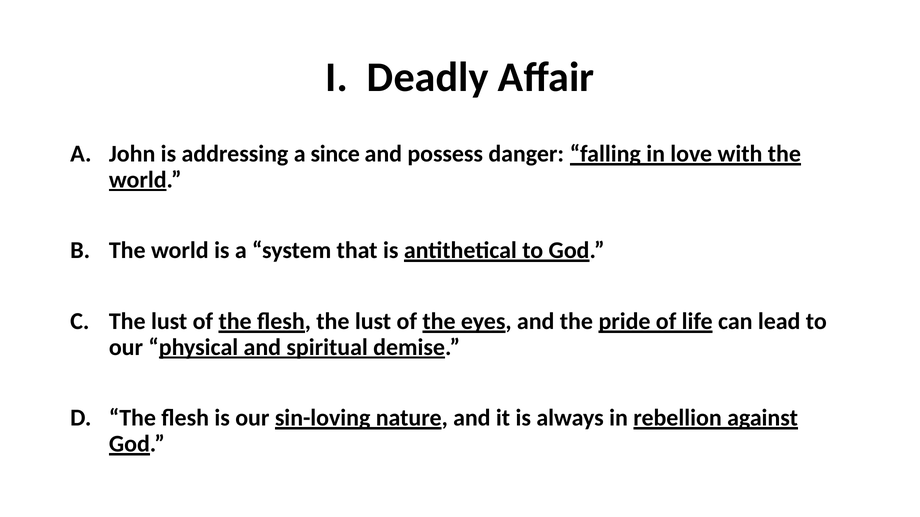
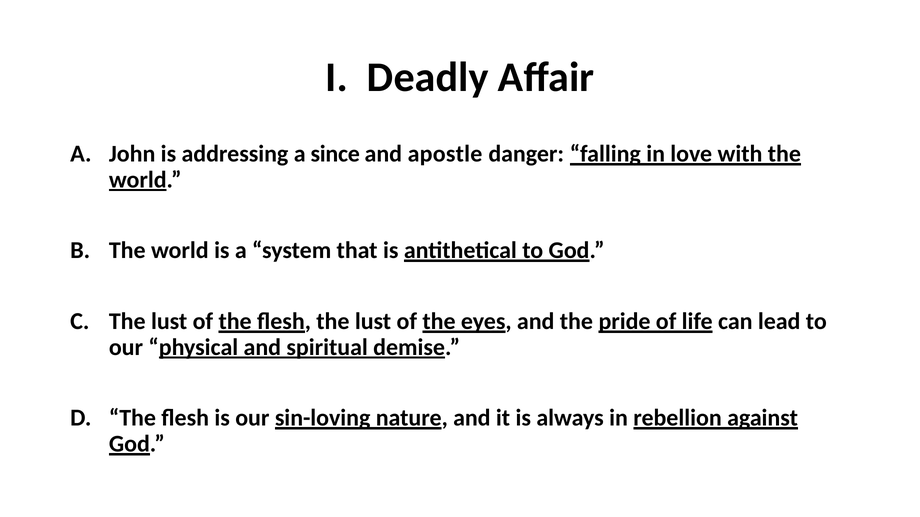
possess: possess -> apostle
